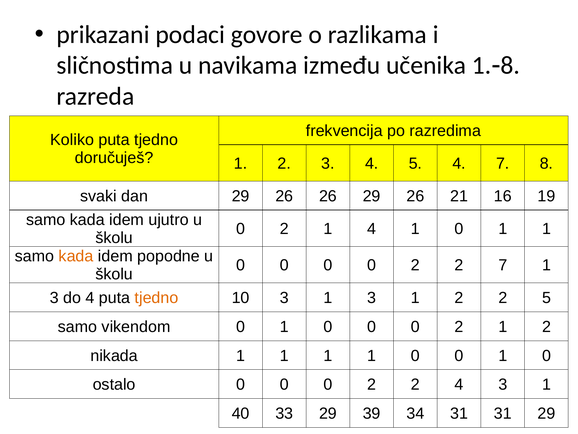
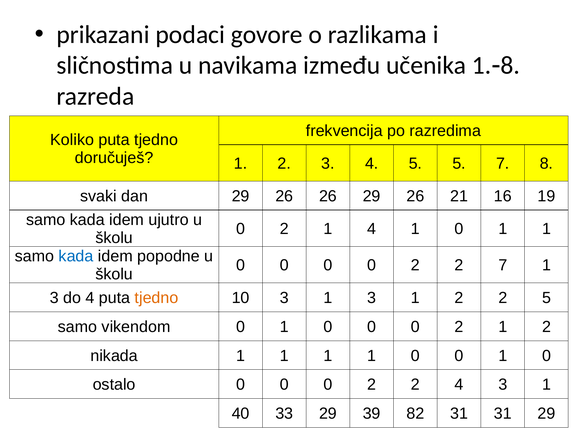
5 4: 4 -> 5
kada at (76, 256) colour: orange -> blue
34: 34 -> 82
